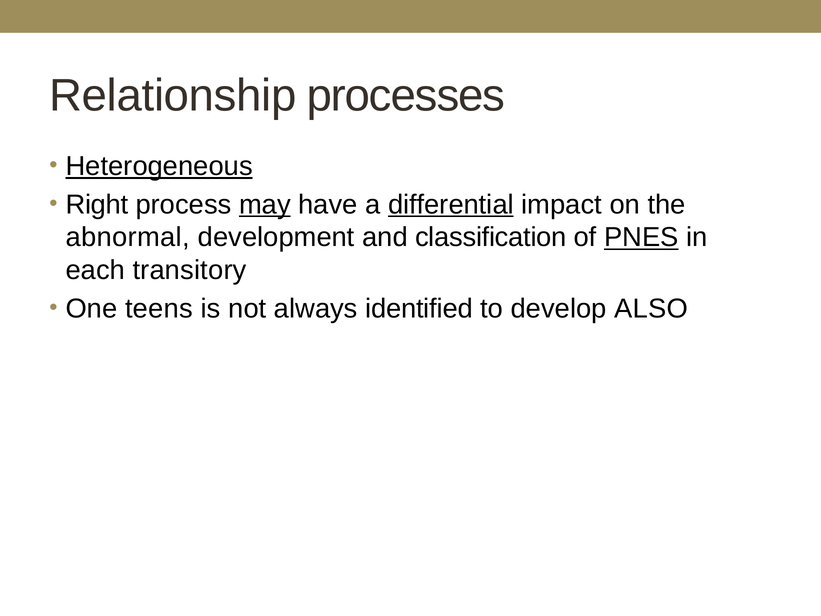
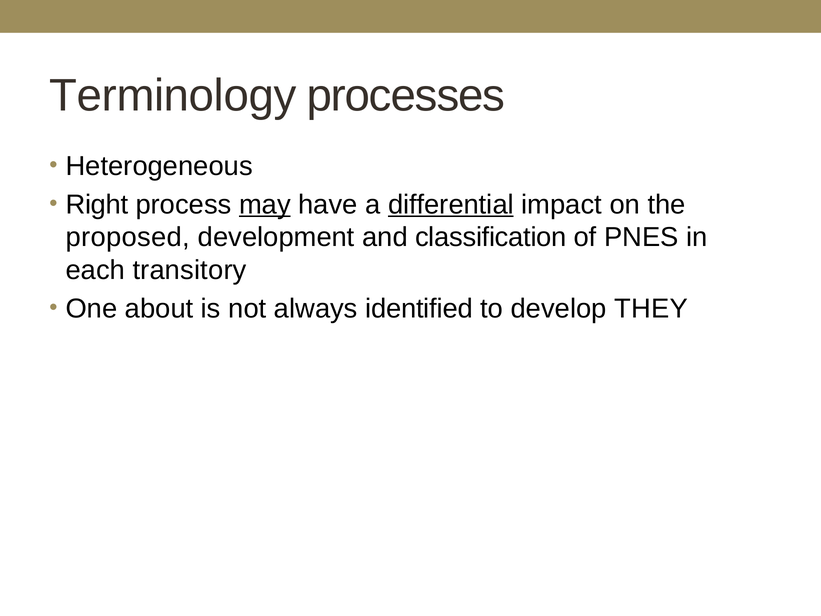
Relationship: Relationship -> Terminology
Heterogeneous underline: present -> none
abnormal: abnormal -> proposed
PNES underline: present -> none
teens: teens -> about
ALSO: ALSO -> THEY
